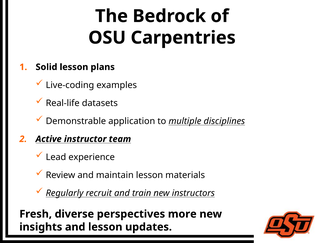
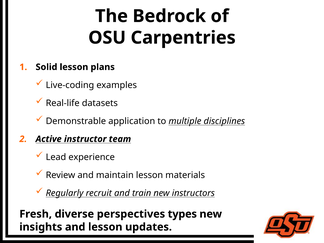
more: more -> types
